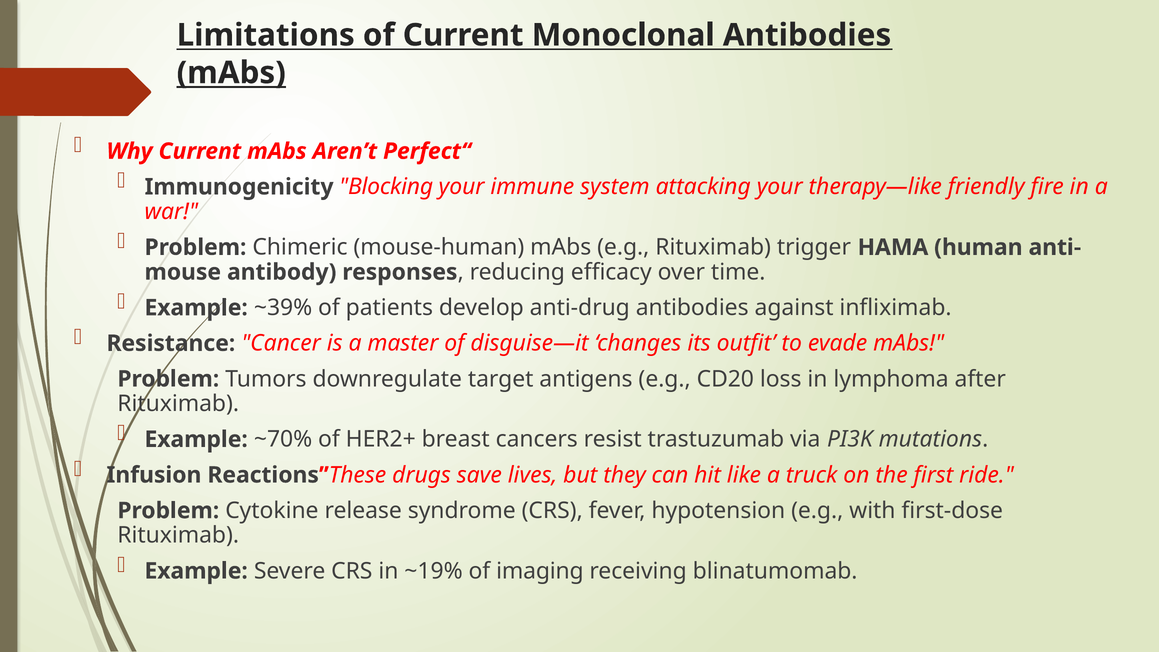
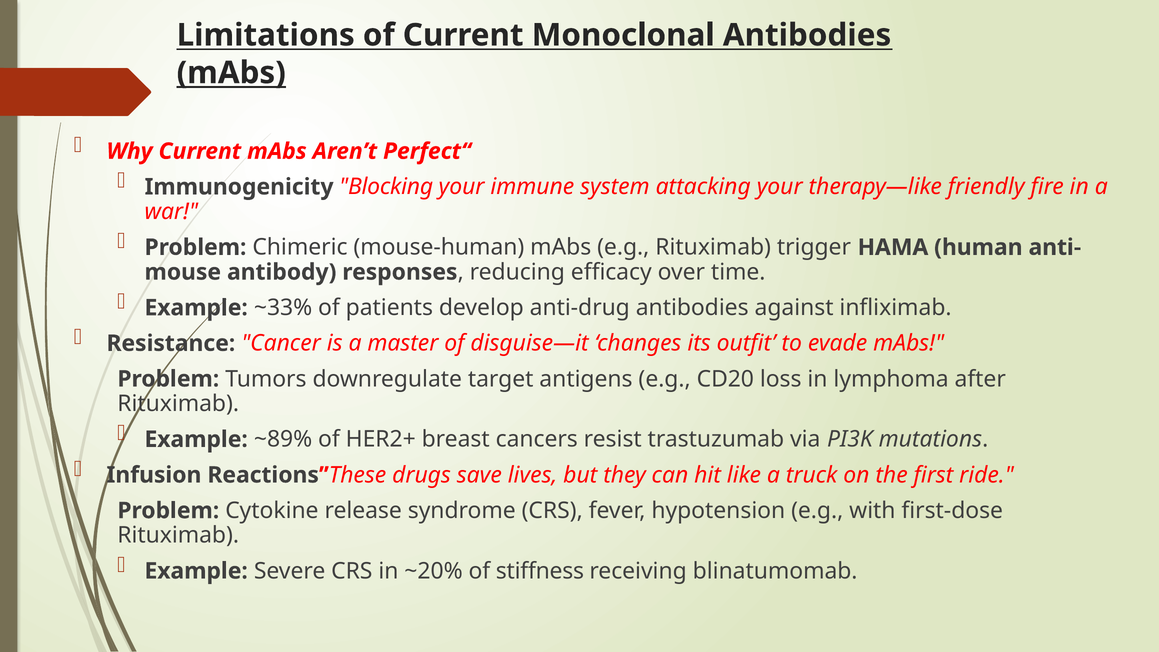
~39%: ~39% -> ~33%
~70%: ~70% -> ~89%
~19%: ~19% -> ~20%
imaging: imaging -> stiffness
